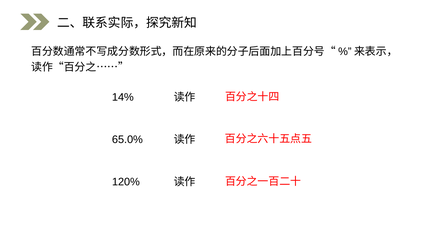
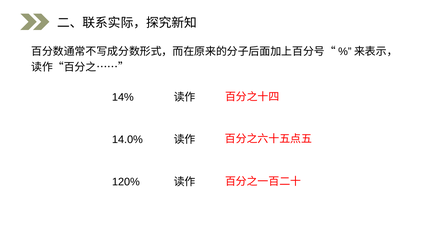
65.0%: 65.0% -> 14.0%
